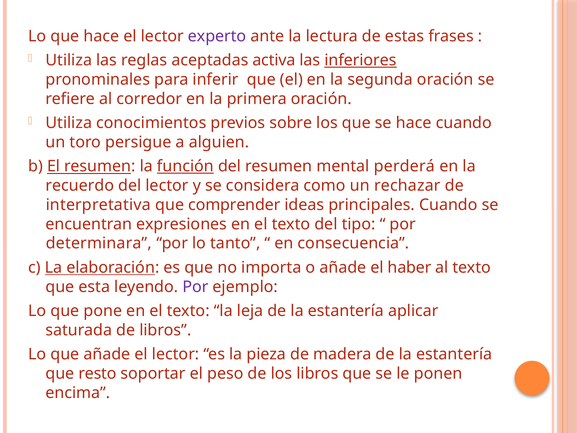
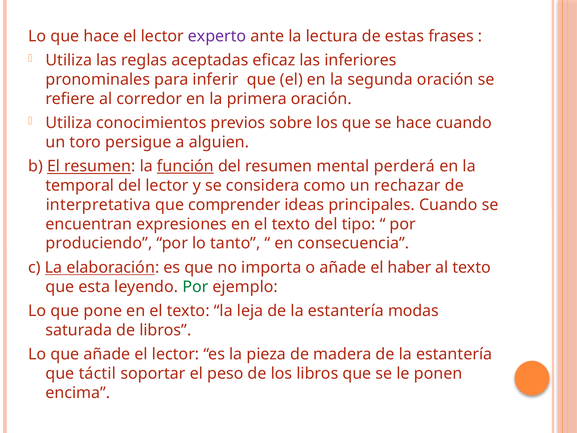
activa: activa -> eficaz
inferiores underline: present -> none
recuerdo: recuerdo -> temporal
determinara: determinara -> produciendo
Por at (195, 287) colour: purple -> green
aplicar: aplicar -> modas
resto: resto -> táctil
